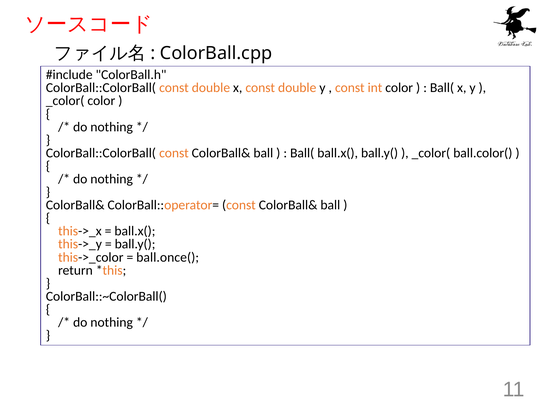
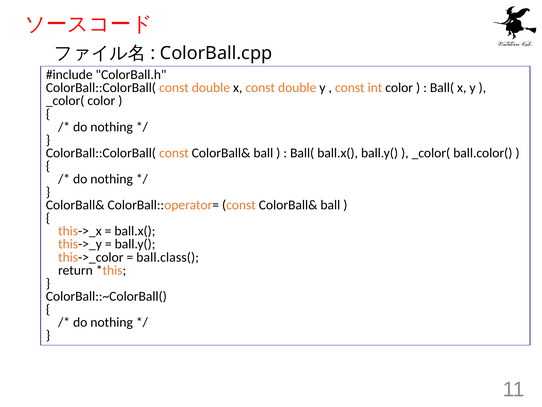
ball.once(: ball.once( -> ball.class(
